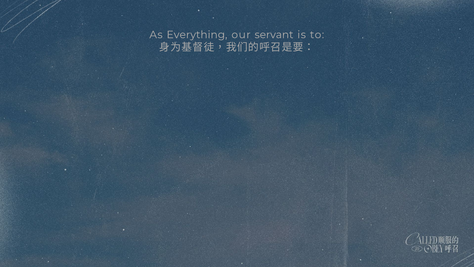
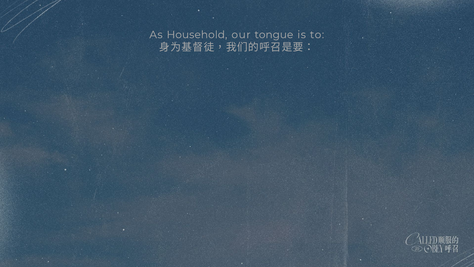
Everything: Everything -> Household
servant: servant -> tongue
